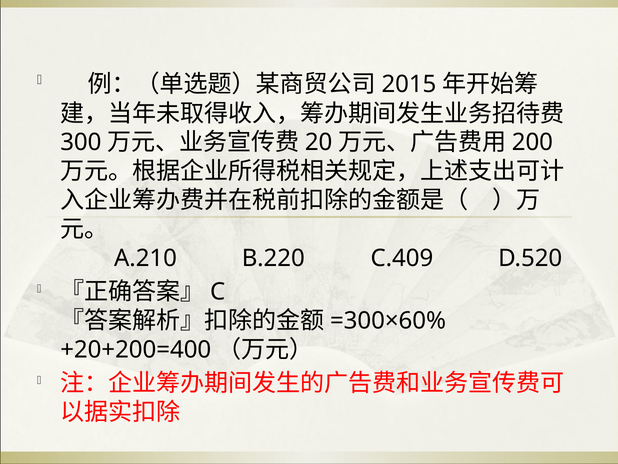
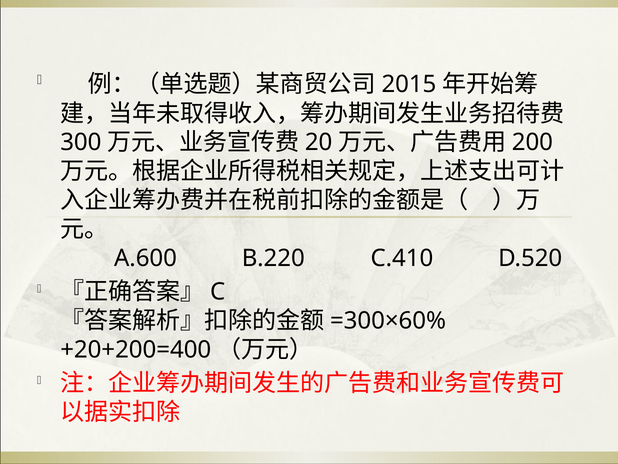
A.210: A.210 -> A.600
C.409: C.409 -> C.410
